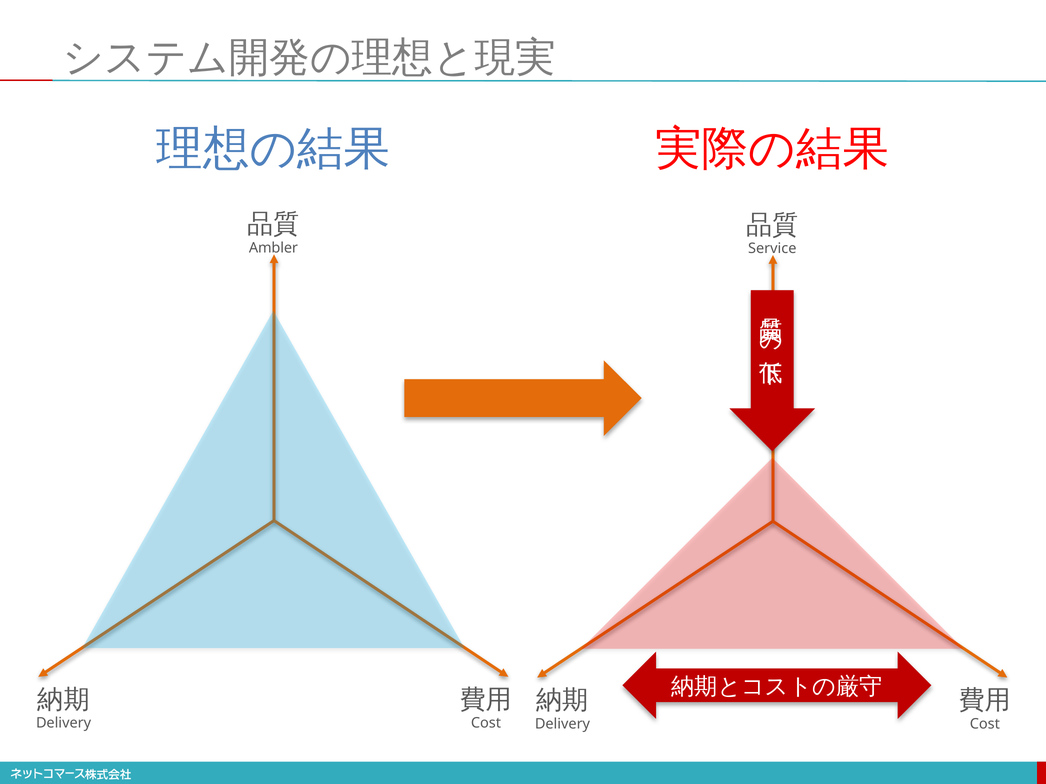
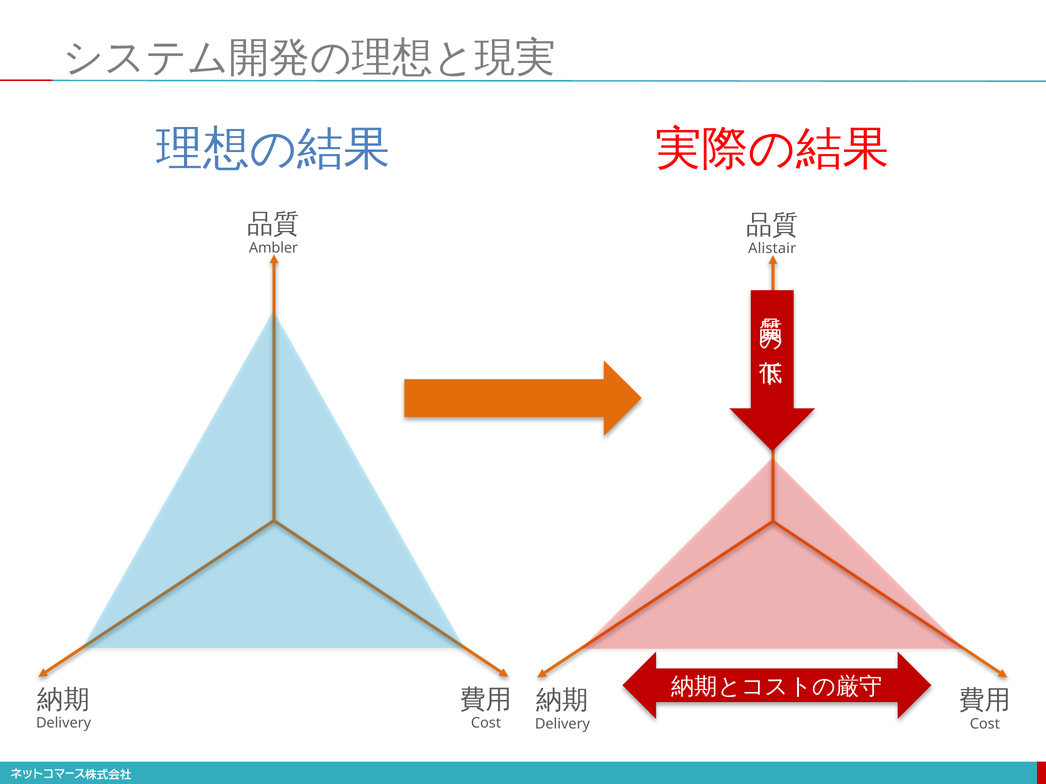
Service: Service -> Alistair
